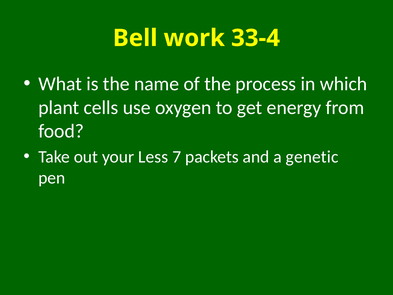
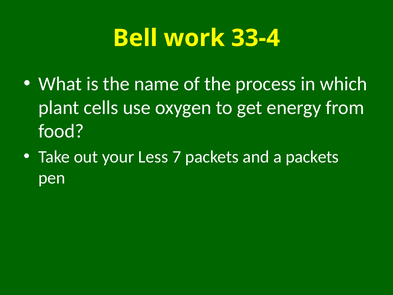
a genetic: genetic -> packets
